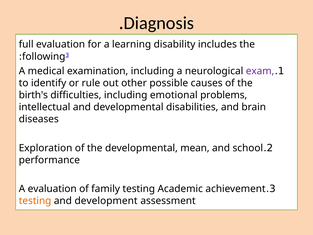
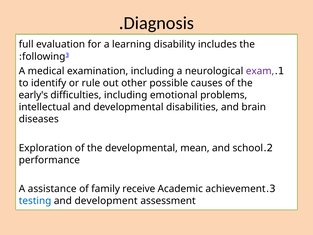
birth's: birth's -> early's
A evaluation: evaluation -> assistance
family testing: testing -> receive
testing at (35, 201) colour: orange -> blue
